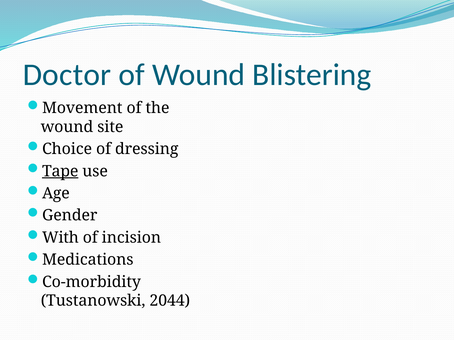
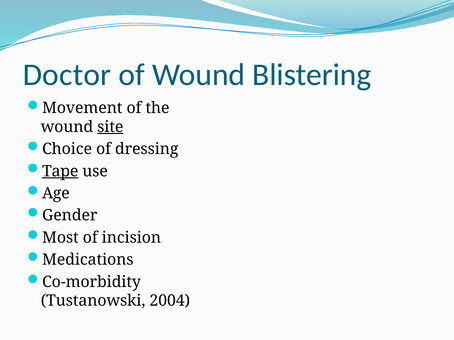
site underline: none -> present
With: With -> Most
2044: 2044 -> 2004
